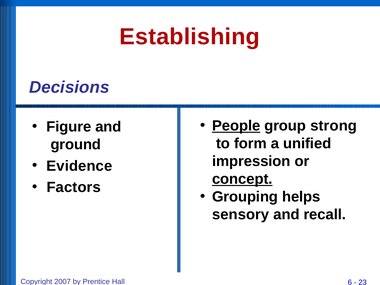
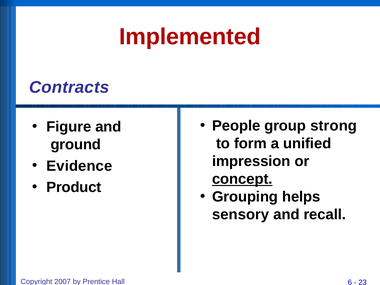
Establishing: Establishing -> Implemented
Decisions: Decisions -> Contracts
People underline: present -> none
Factors: Factors -> Product
